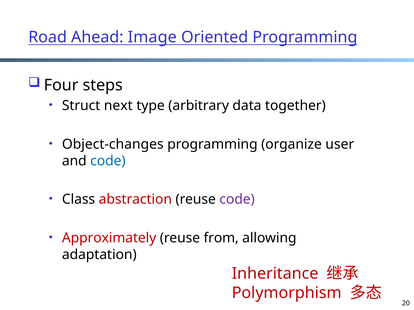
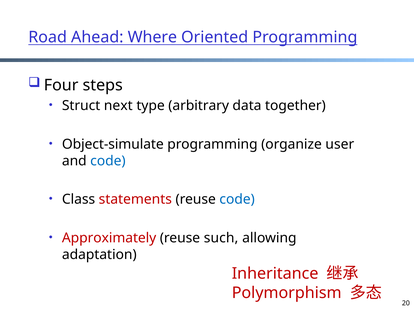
Image: Image -> Where
Object-changes: Object-changes -> Object-simulate
abstraction: abstraction -> statements
code at (237, 200) colour: purple -> blue
from: from -> such
